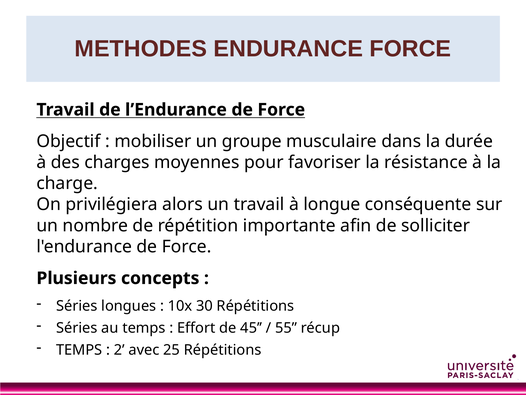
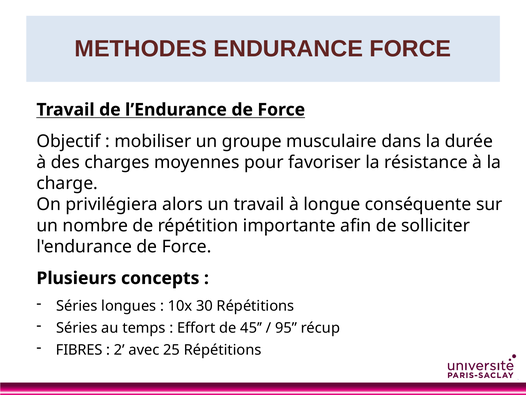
55: 55 -> 95
TEMPS at (79, 350): TEMPS -> FIBRES
